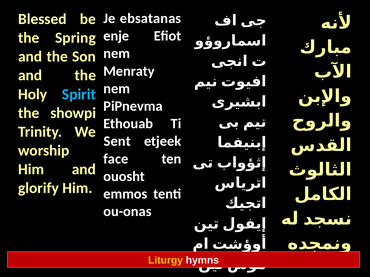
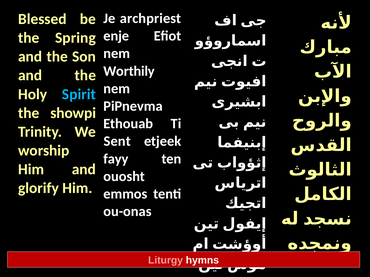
ebsatanas: ebsatanas -> archpriest
Menraty: Menraty -> Worthily
face: face -> fayy
Liturgy colour: yellow -> pink
